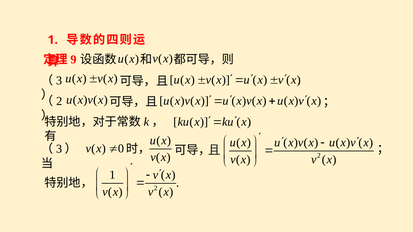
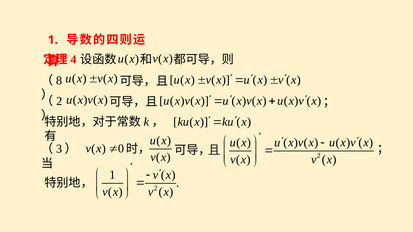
9: 9 -> 4
3 at (59, 81): 3 -> 8
